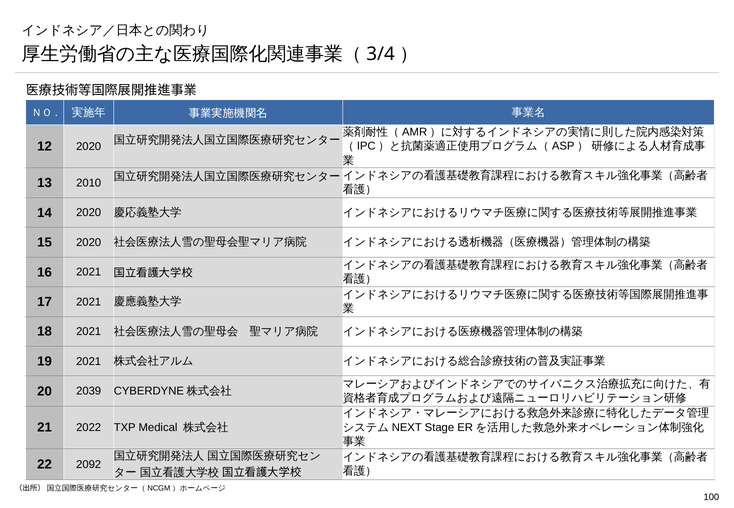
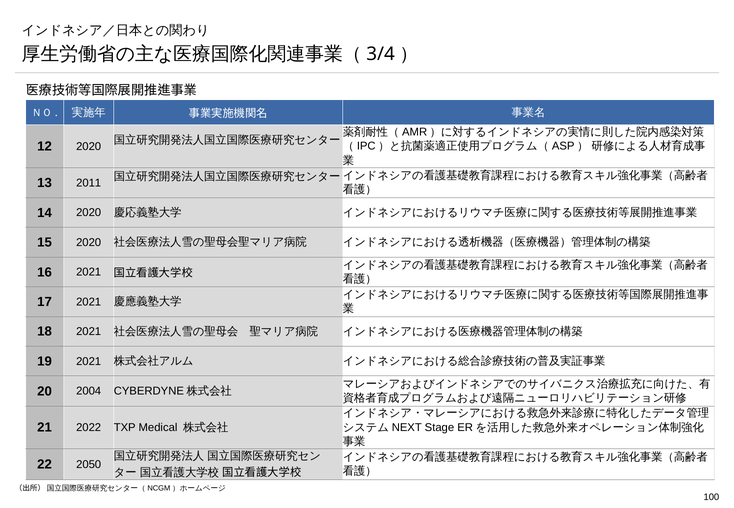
2010: 2010 -> 2011
2039: 2039 -> 2004
2092: 2092 -> 2050
